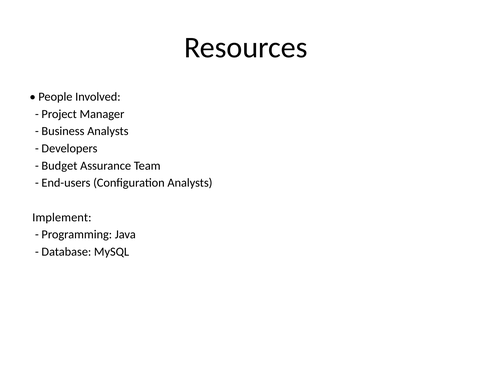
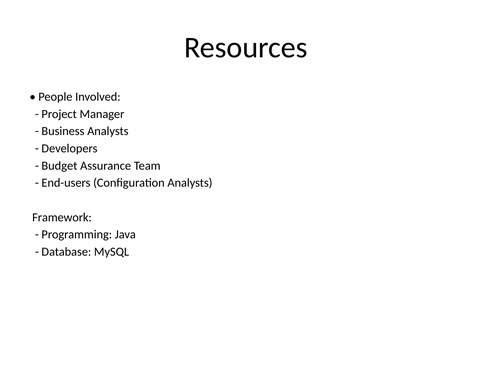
Implement: Implement -> Framework
